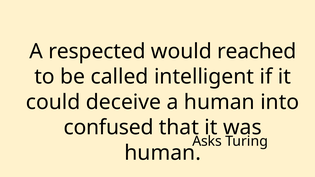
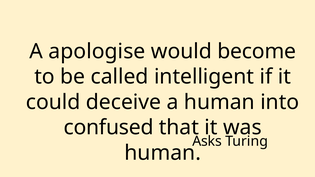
respected: respected -> apologise
reached: reached -> become
